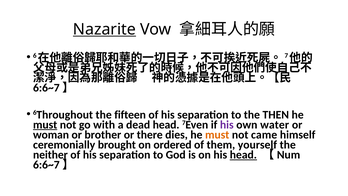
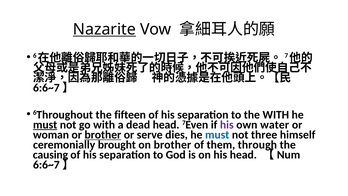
the THEN: THEN -> WITH
brother at (103, 135) underline: none -> present
there: there -> serve
must at (217, 135) colour: orange -> blue
came: came -> three
on ordered: ordered -> brother
yourself: yourself -> through
neither: neither -> causing
head at (243, 155) underline: present -> none
